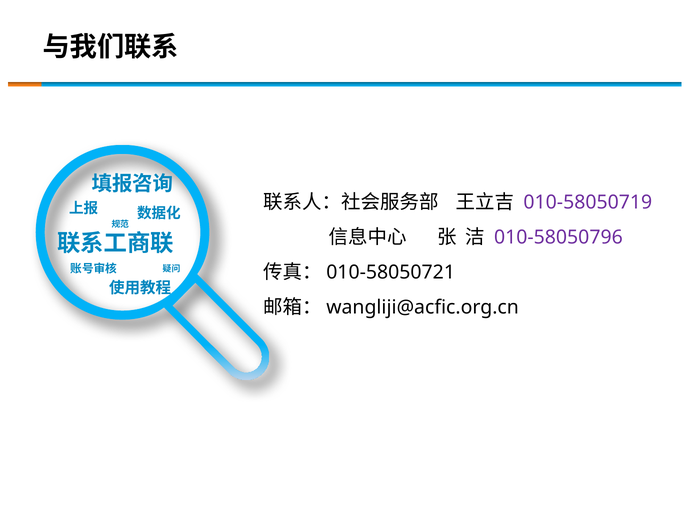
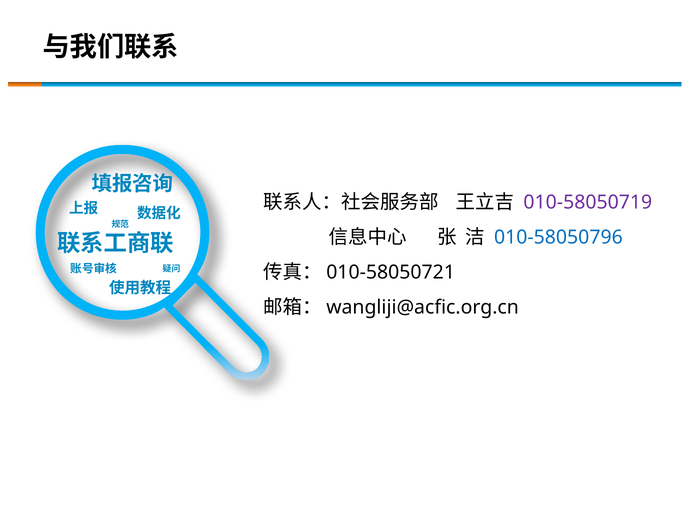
010-58050796 colour: purple -> blue
